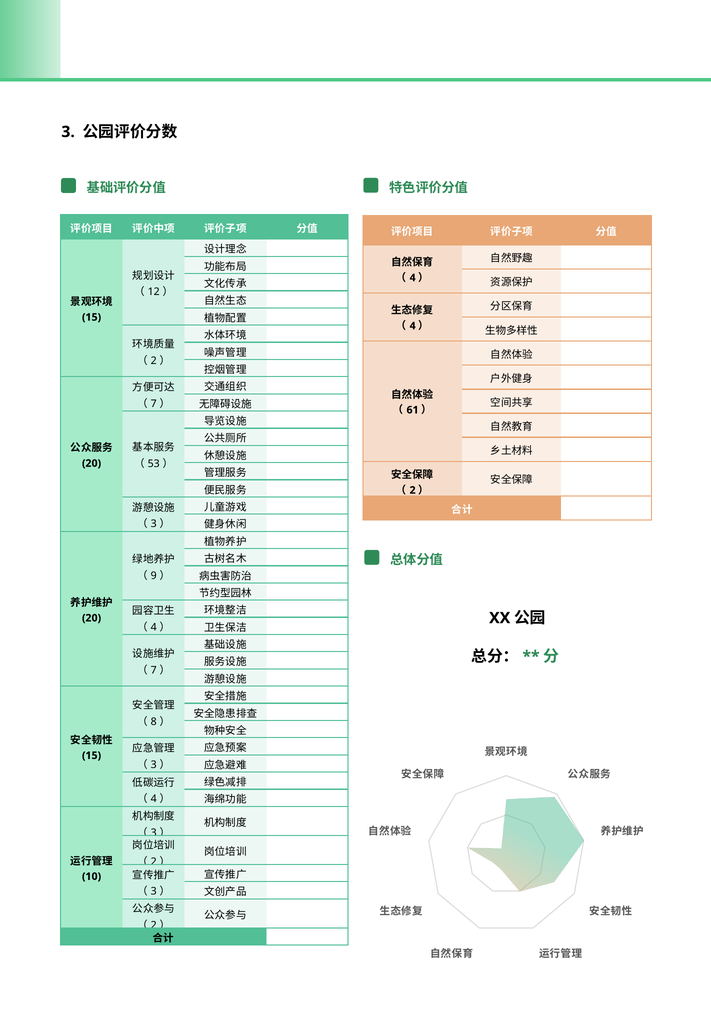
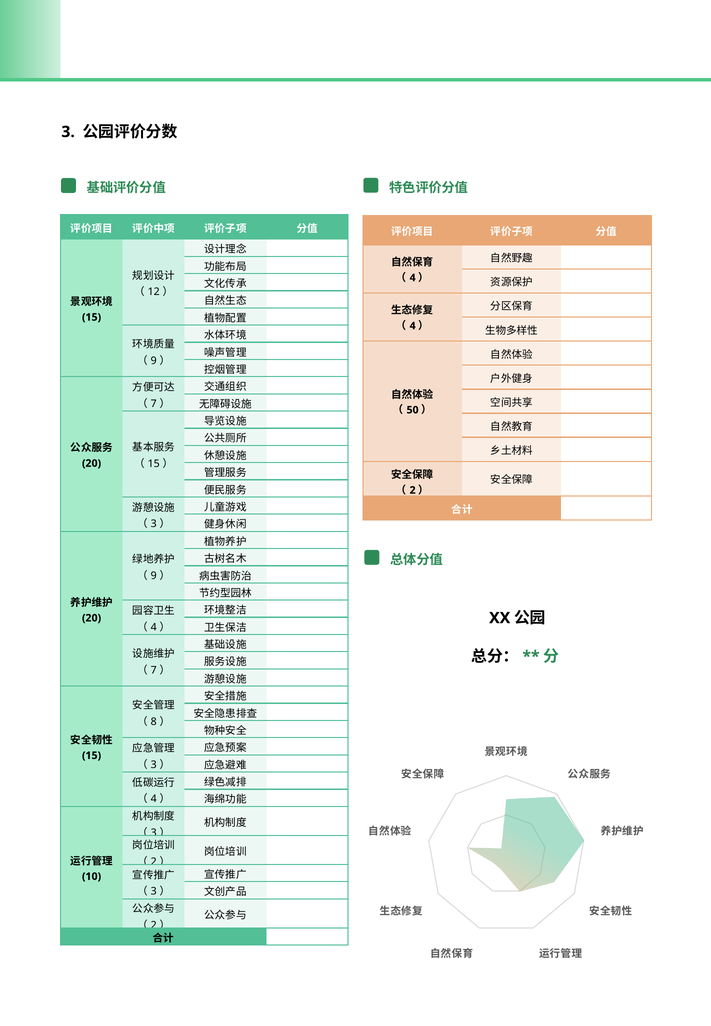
2 at (154, 361): 2 -> 9
61: 61 -> 50
53 at (154, 464): 53 -> 15
